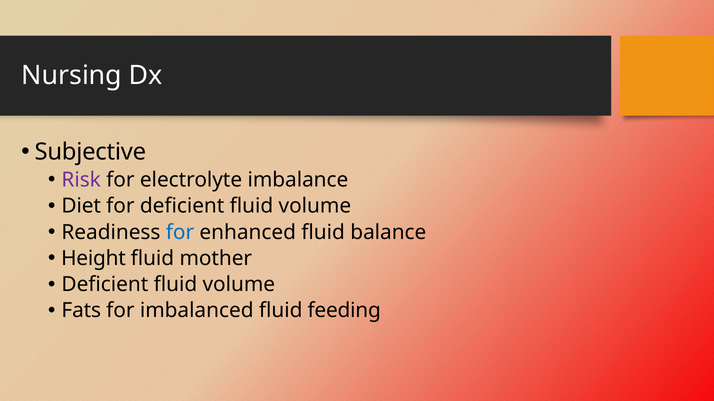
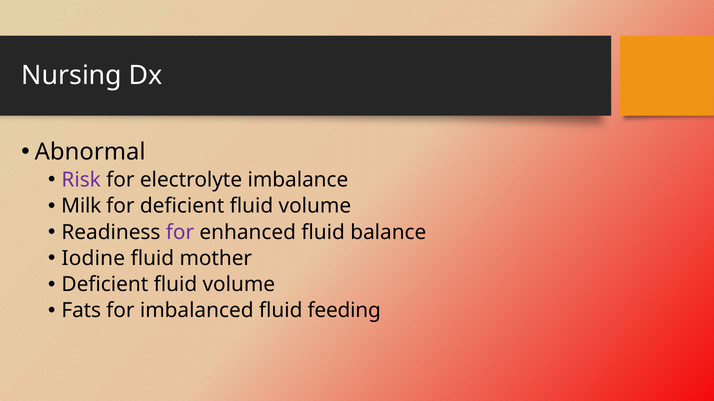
Subjective: Subjective -> Abnormal
Diet: Diet -> Milk
for at (180, 232) colour: blue -> purple
Height: Height -> Iodine
